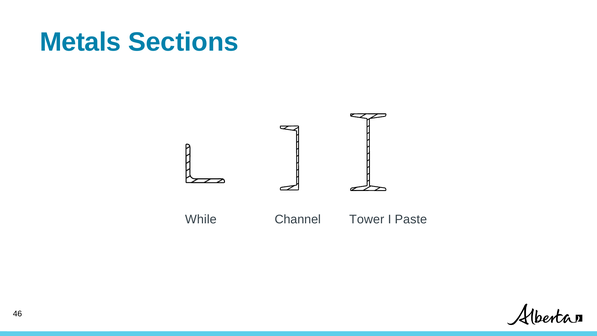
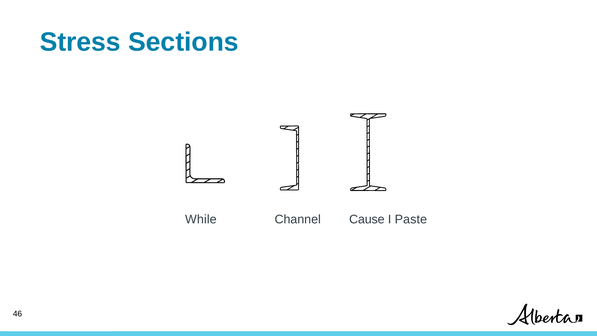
Metals: Metals -> Stress
Tower: Tower -> Cause
